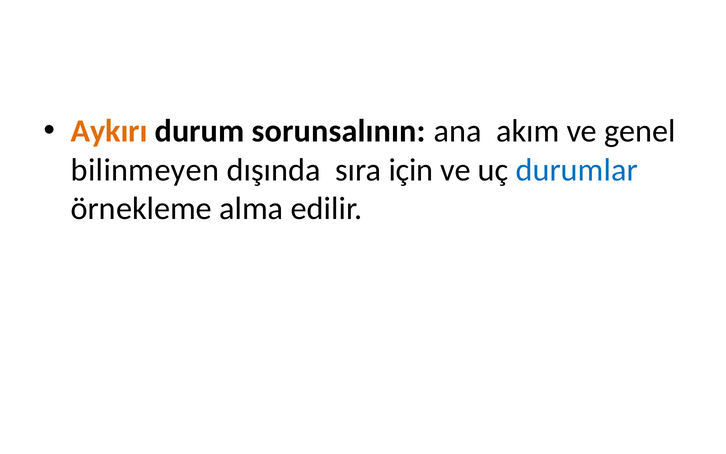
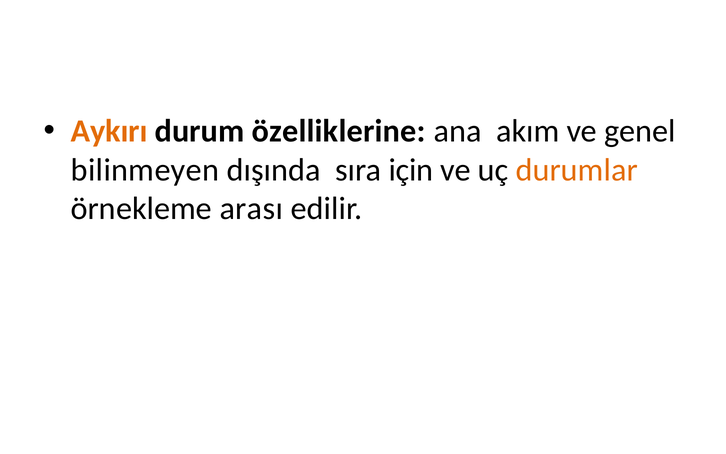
sorunsalının: sorunsalının -> özelliklerine
durumlar colour: blue -> orange
alma: alma -> arası
